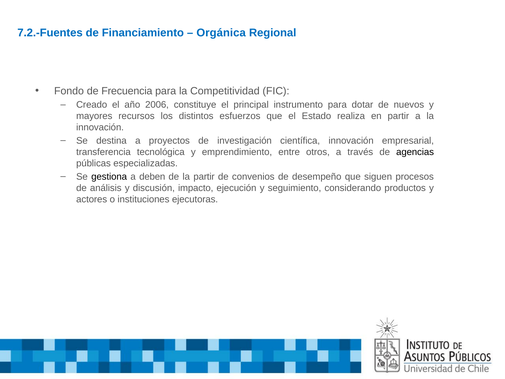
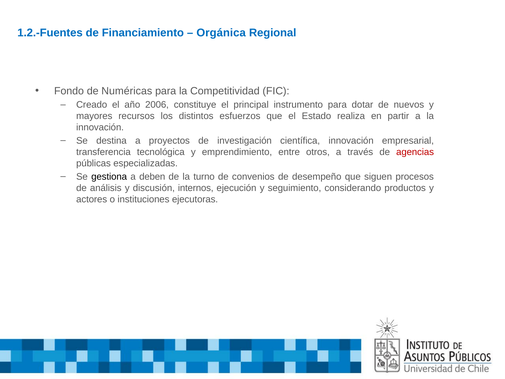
7.2.-Fuentes: 7.2.-Fuentes -> 1.2.-Fuentes
Frecuencia: Frecuencia -> Numéricas
agencias colour: black -> red
la partir: partir -> turno
impacto: impacto -> internos
